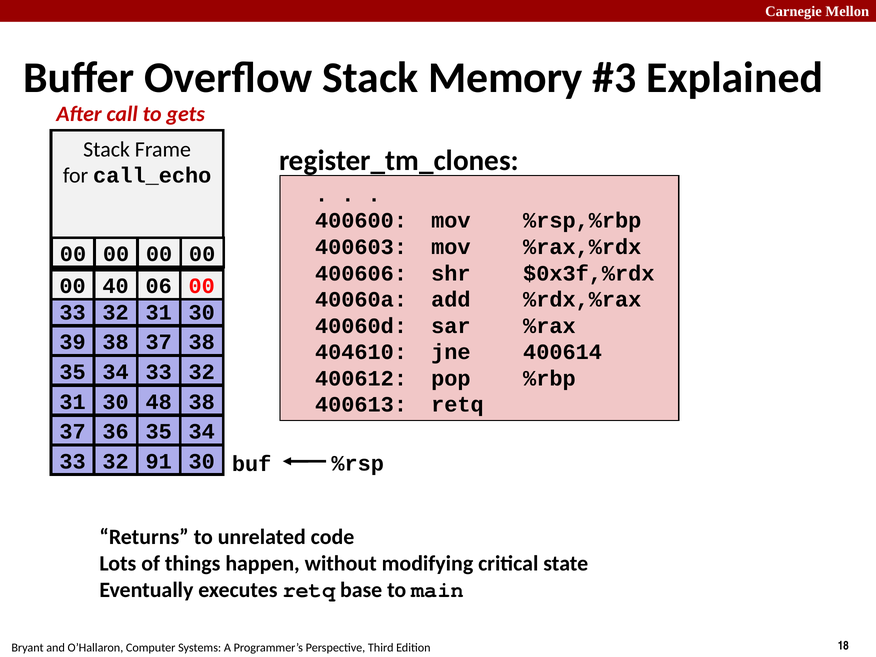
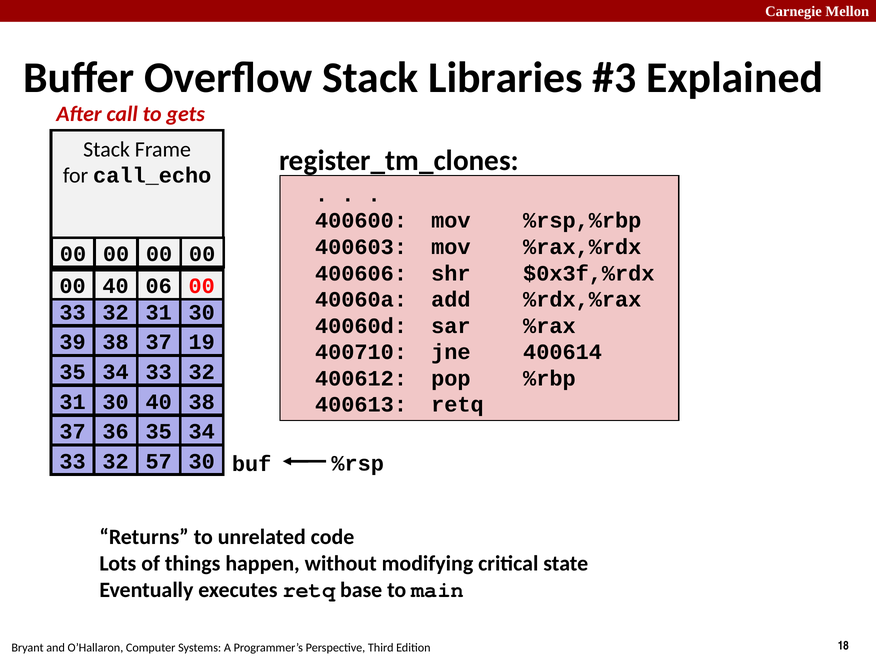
Memory: Memory -> Libraries
37 38: 38 -> 19
404610: 404610 -> 400710
30 48: 48 -> 40
91: 91 -> 57
